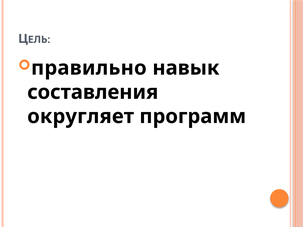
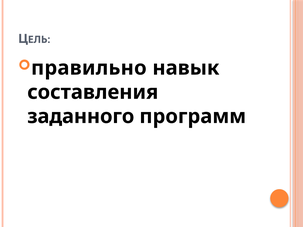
округляет: округляет -> заданного
